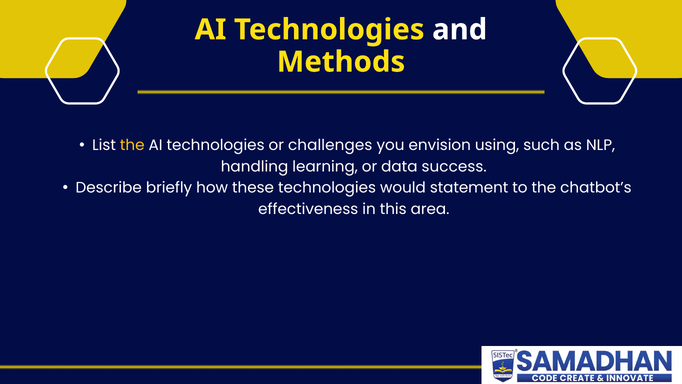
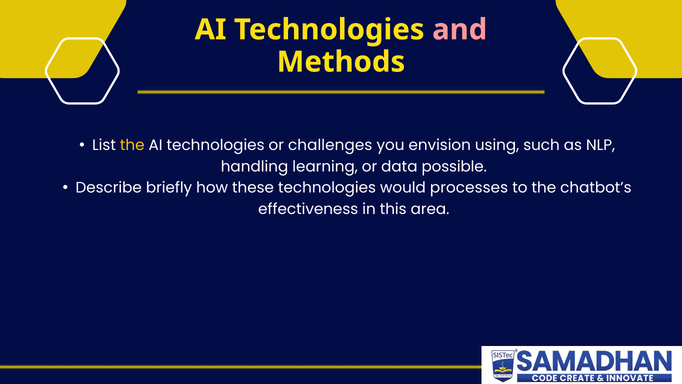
and colour: white -> pink
success: success -> possible
statement: statement -> processes
